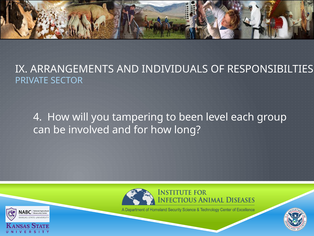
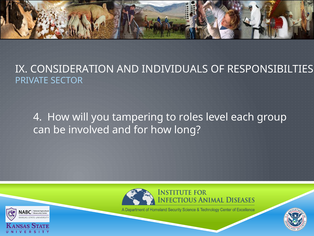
ARRANGEMENTS: ARRANGEMENTS -> CONSIDERATION
been: been -> roles
